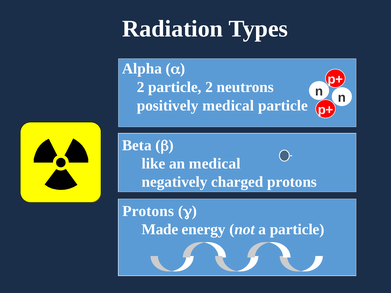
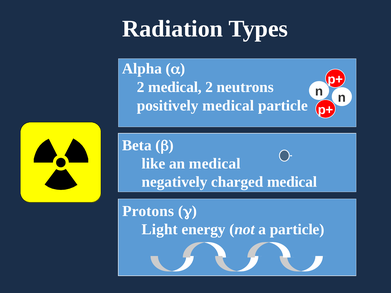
2 particle: particle -> medical
charged protons: protons -> medical
Made: Made -> Light
